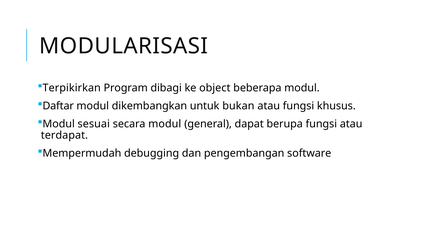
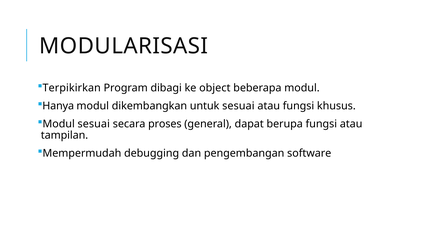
Daftar: Daftar -> Hanya
untuk bukan: bukan -> sesuai
secara modul: modul -> proses
terdapat: terdapat -> tampilan
